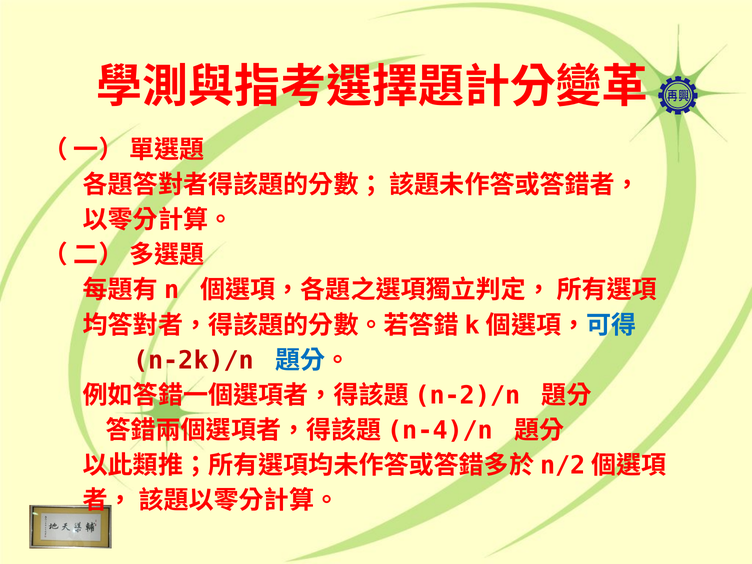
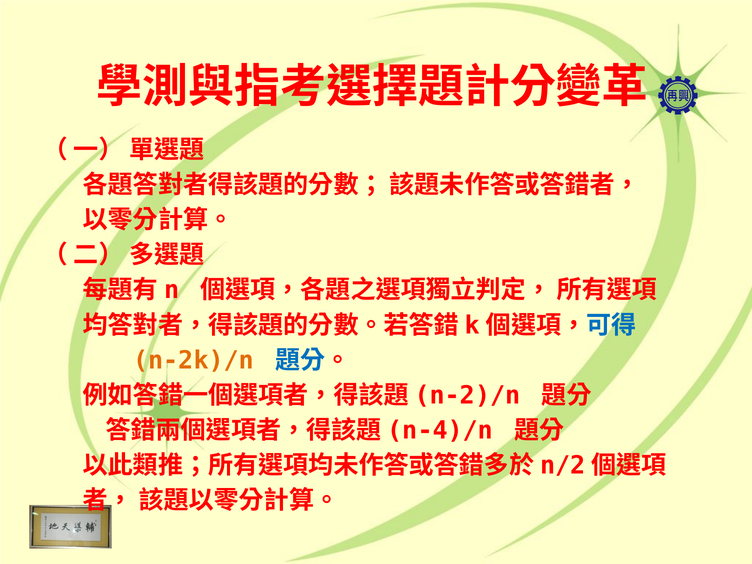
n-2k)/n colour: red -> orange
